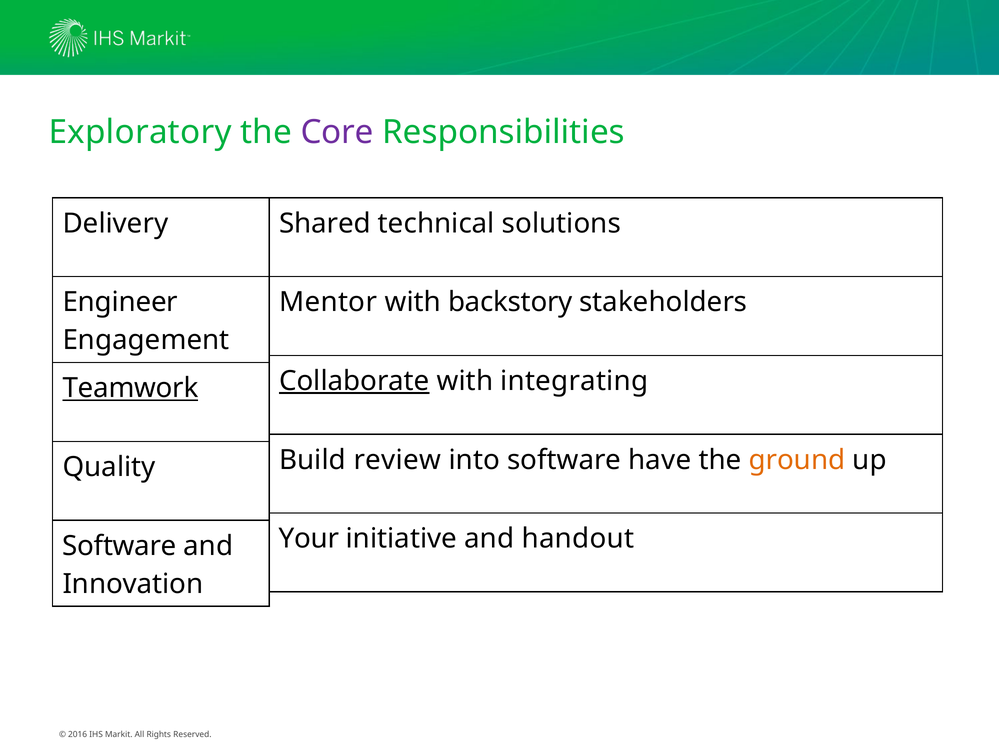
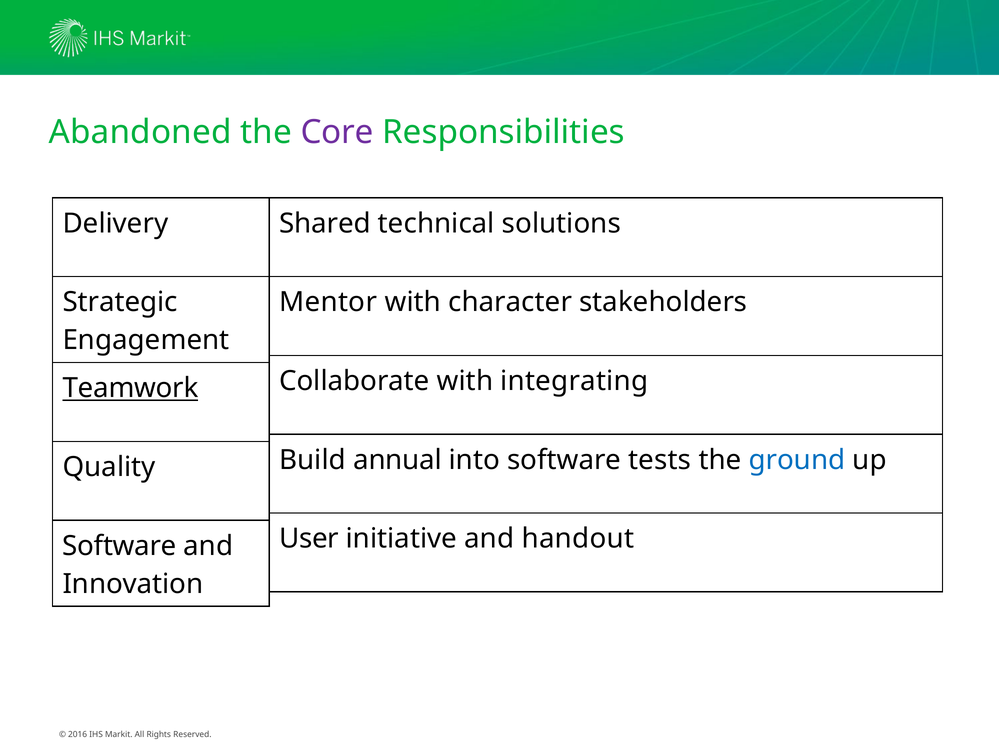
Exploratory: Exploratory -> Abandoned
Engineer: Engineer -> Strategic
backstory: backstory -> character
Collaborate underline: present -> none
review: review -> annual
have: have -> tests
ground colour: orange -> blue
Your: Your -> User
